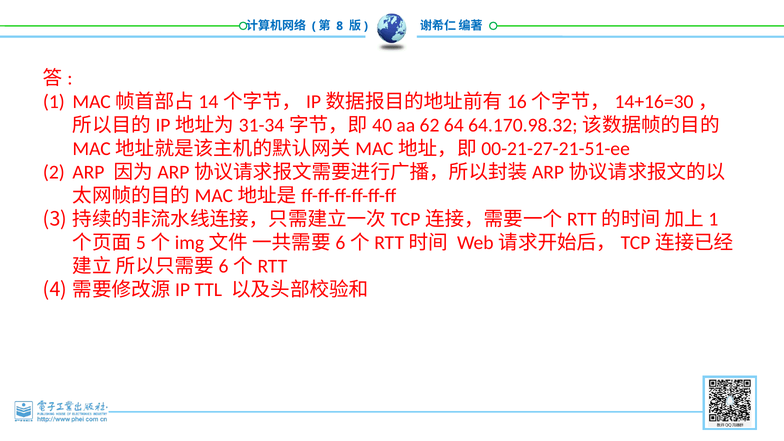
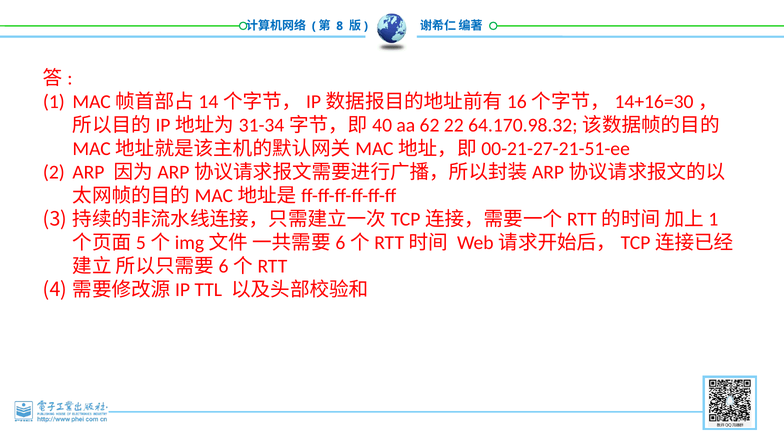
64: 64 -> 22
